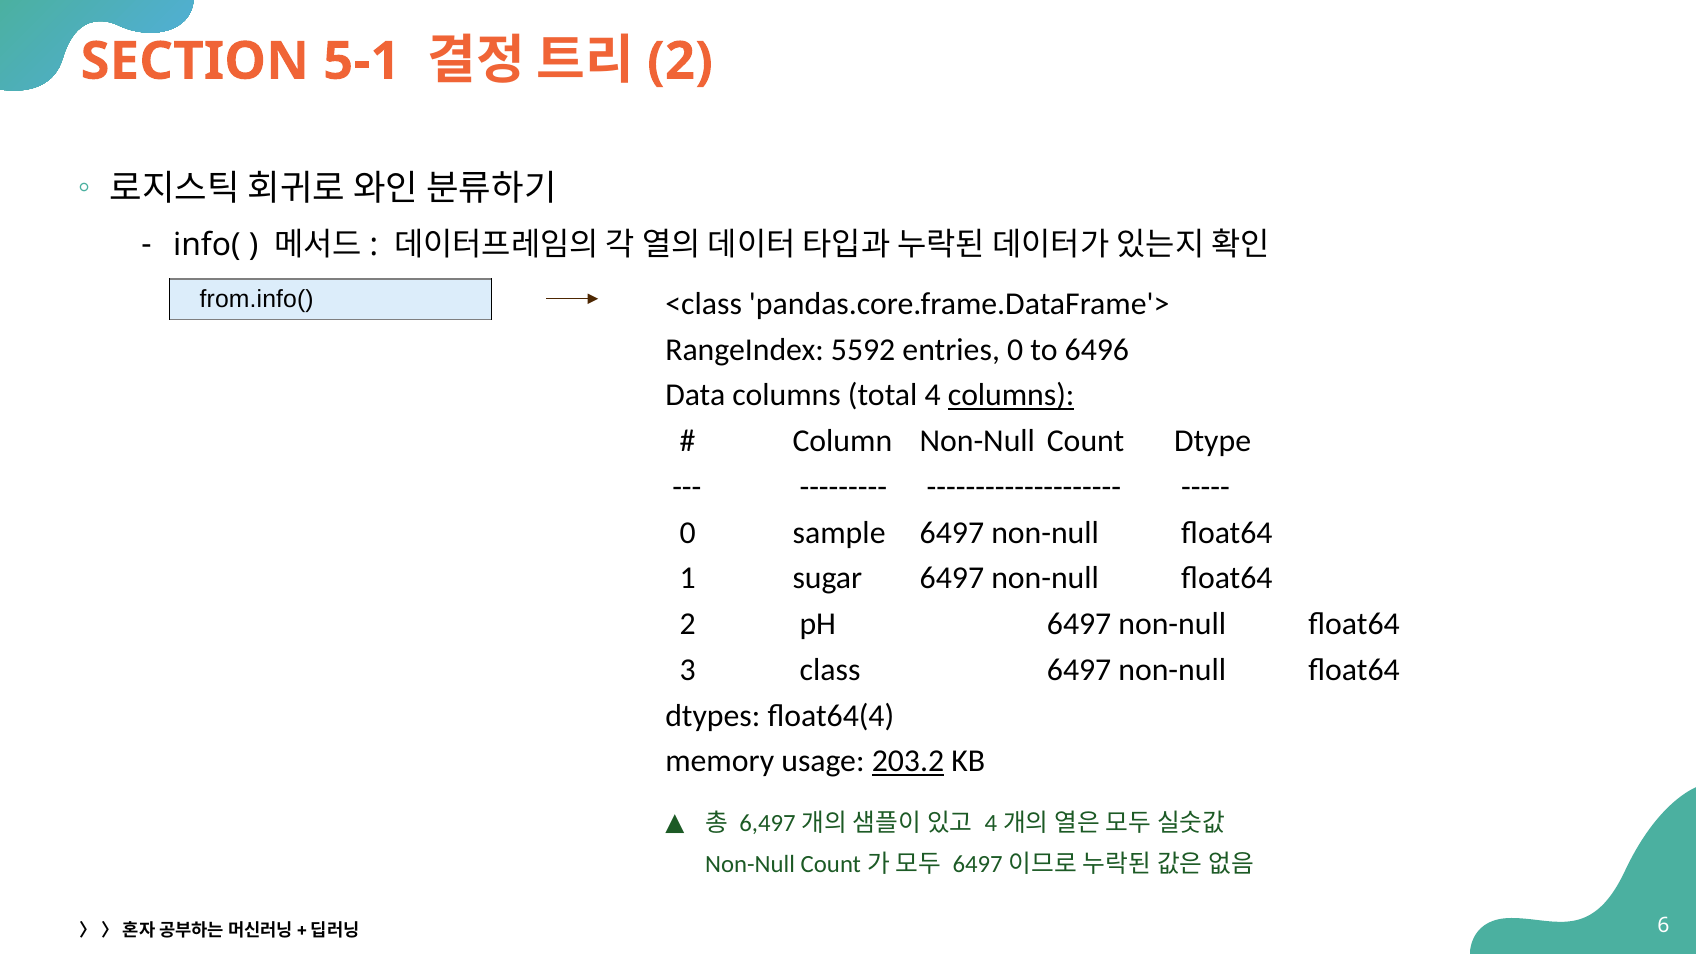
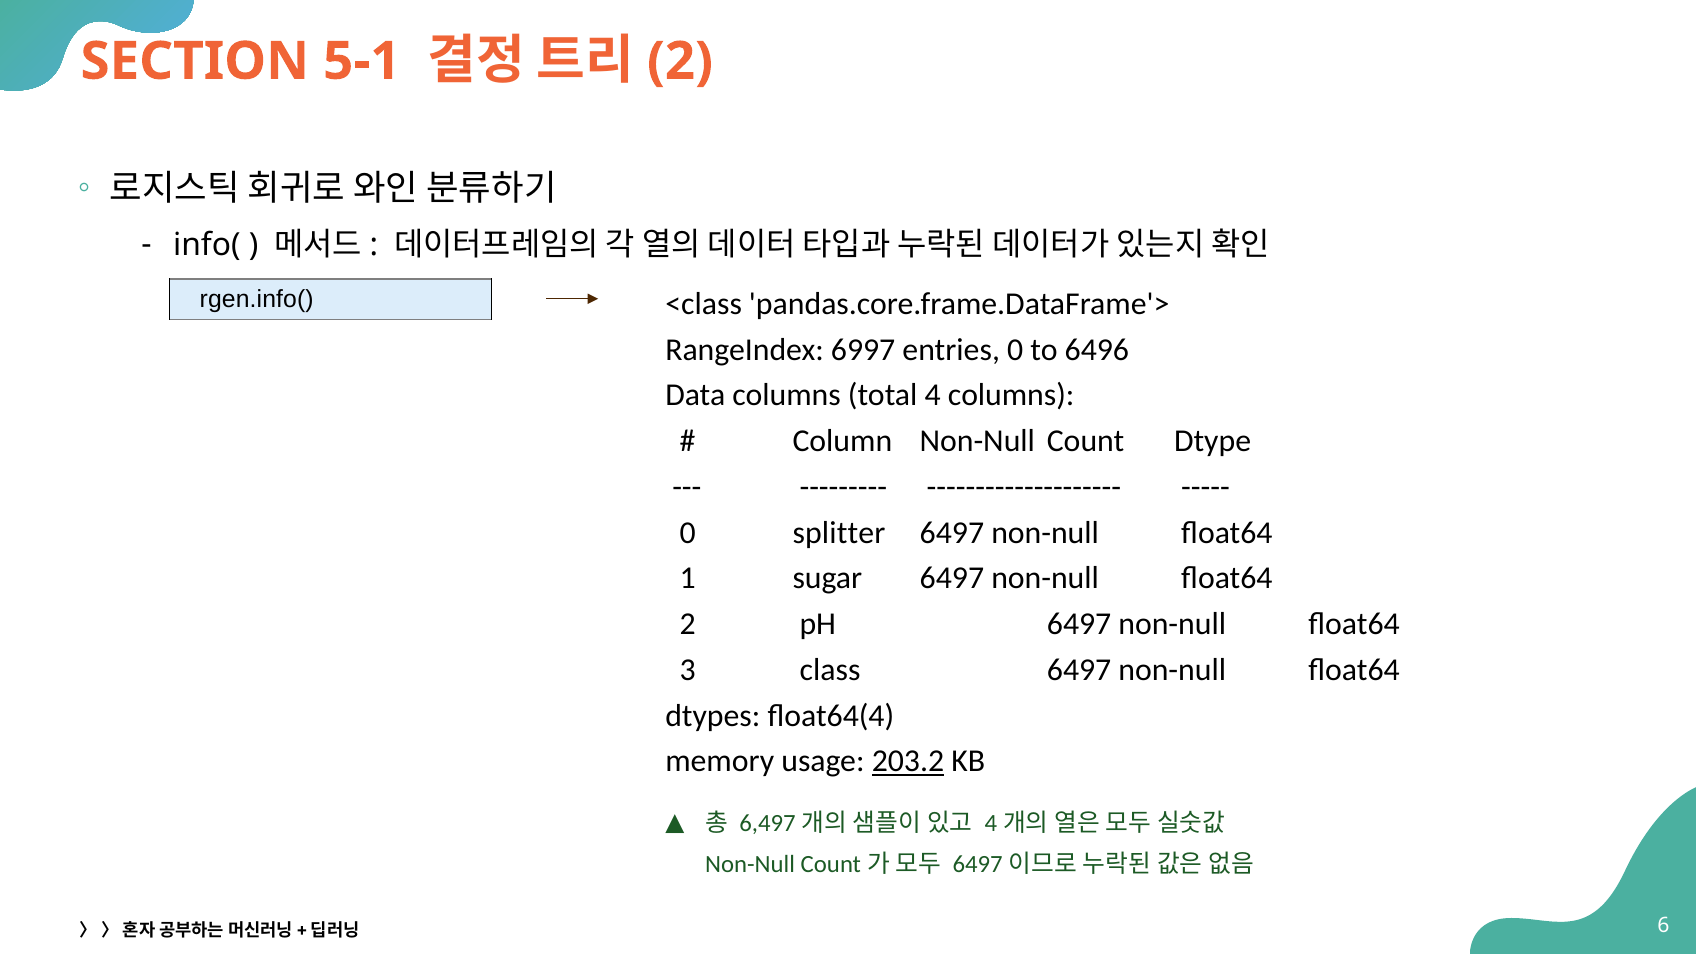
from.info(: from.info( -> rgen.info(
5592: 5592 -> 6997
columns at (1011, 395) underline: present -> none
sample: sample -> splitter
